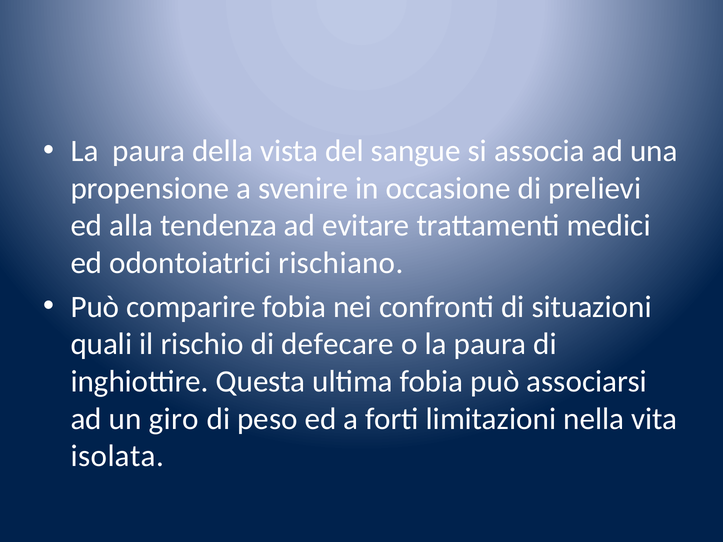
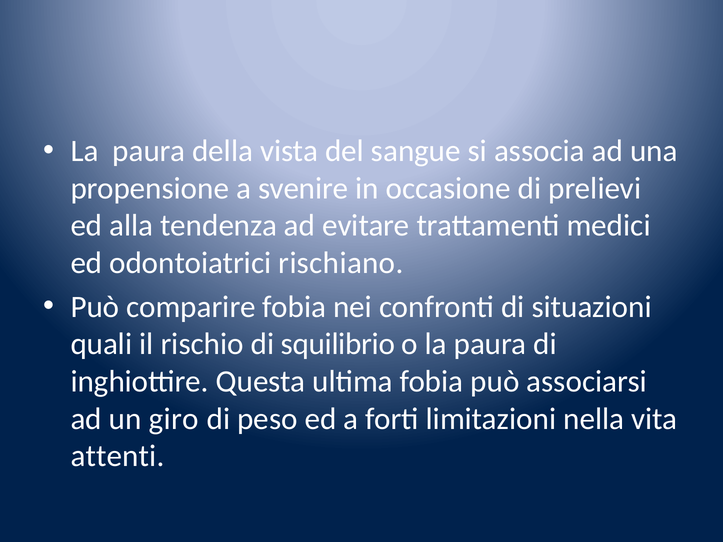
defecare: defecare -> squilibrio
isolata: isolata -> attenti
